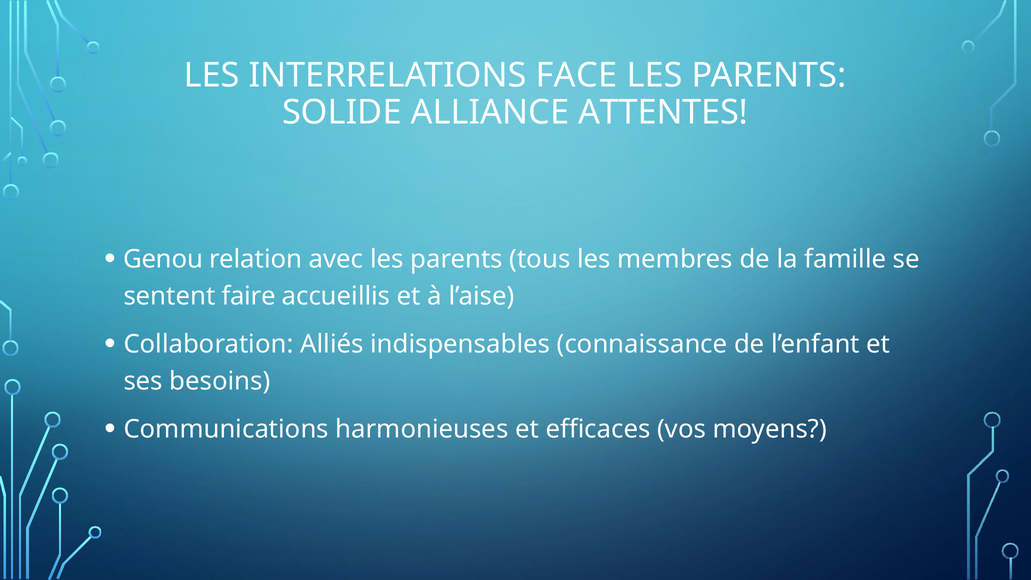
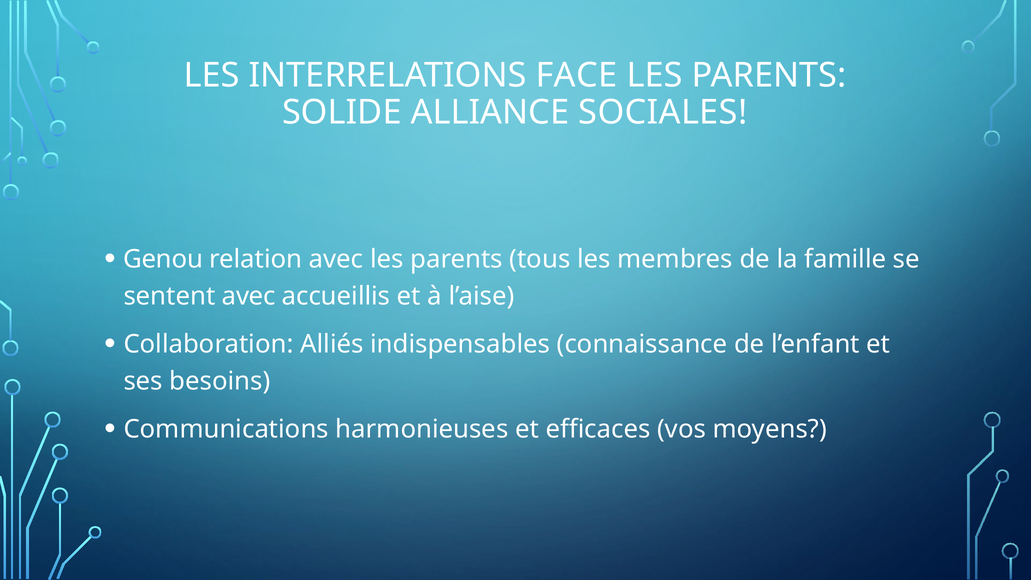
ATTENTES: ATTENTES -> SOCIALES
sentent faire: faire -> avec
